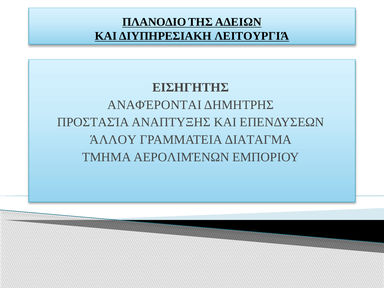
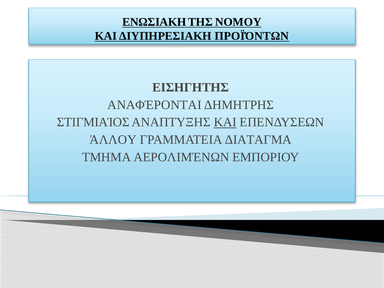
ΠΛΑΝΟΔΙΟ: ΠΛΑΝΟΔΙΟ -> ΕΝΩΣΙΑΚΗ
ΑΔΕΙΩΝ: ΑΔΕΙΩΝ -> NOMOΥ
ΛΕΙΤΟΥΡΓΙΆ: ΛΕΙΤΟΥΡΓΙΆ -> ΠΡΟΪΌΝΤΩΝ
ΠΡΟΣΤΑΣΊΑ: ΠΡΟΣΤΑΣΊΑ -> ΣΤΙΓΜΙΑΊΟΣ
ΚΑΙ at (225, 122) underline: none -> present
